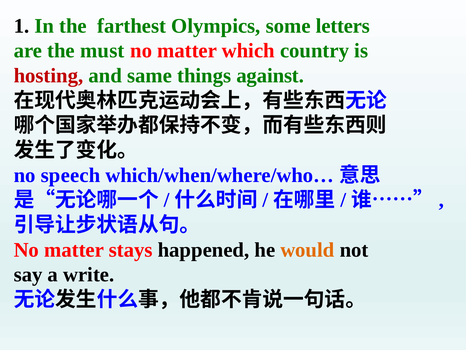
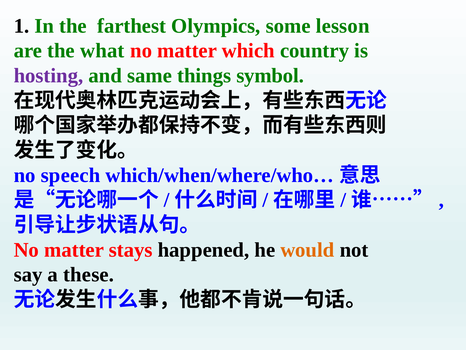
letters: letters -> lesson
must: must -> what
hosting colour: red -> purple
against: against -> symbol
write: write -> these
